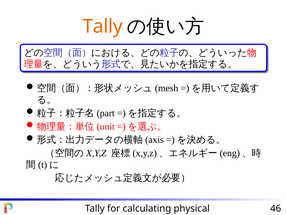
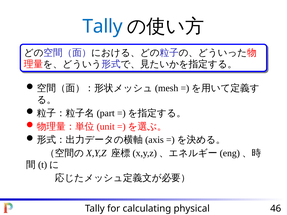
Tally at (103, 26) colour: orange -> blue
